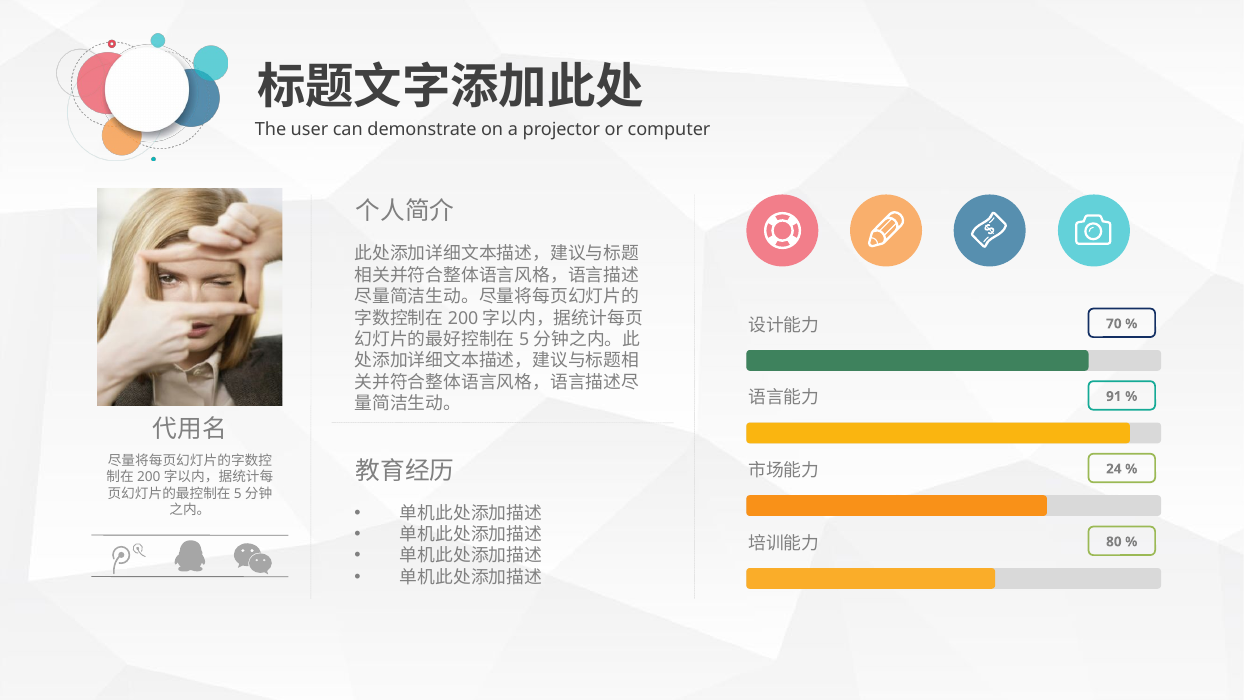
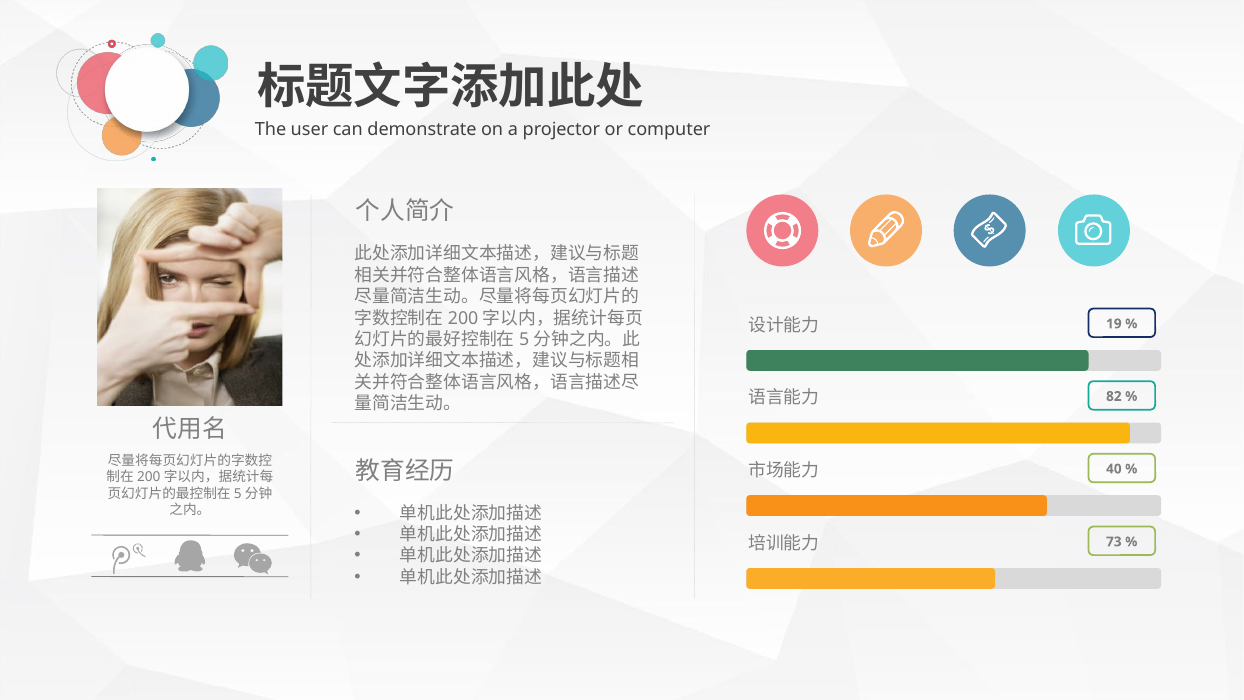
70: 70 -> 19
91: 91 -> 82
24: 24 -> 40
80: 80 -> 73
